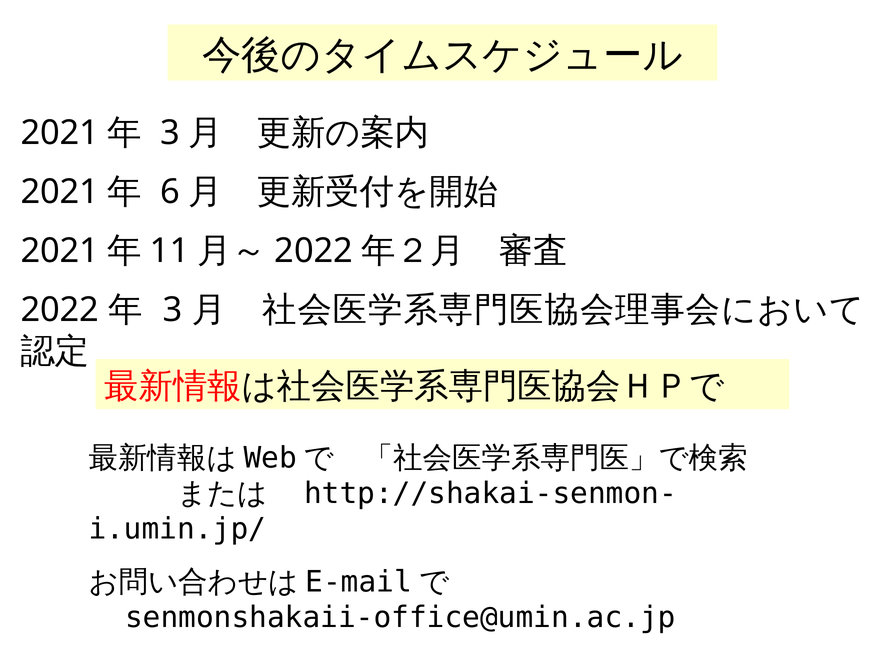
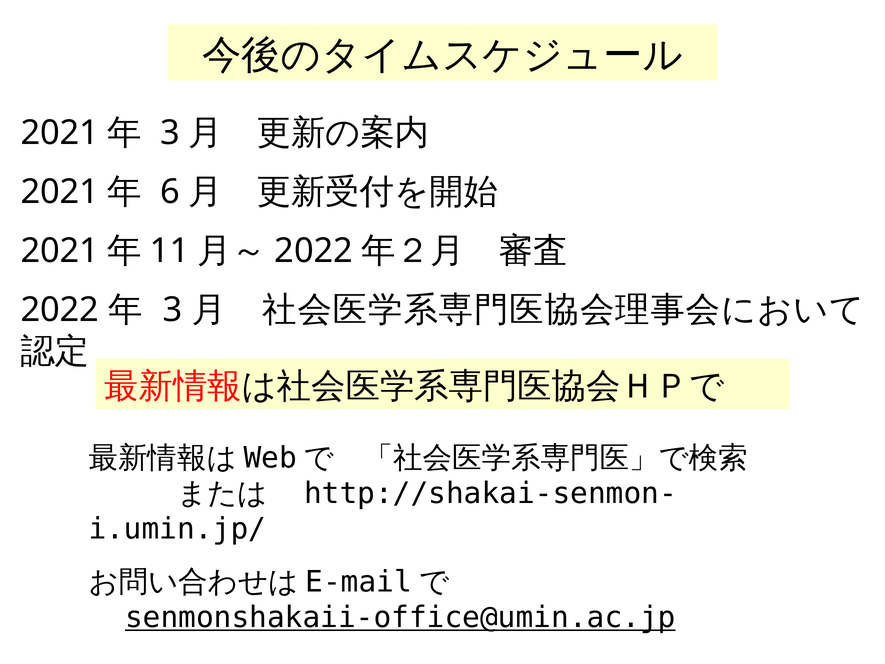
senmonshakaii-office@umin.ac.jp underline: none -> present
